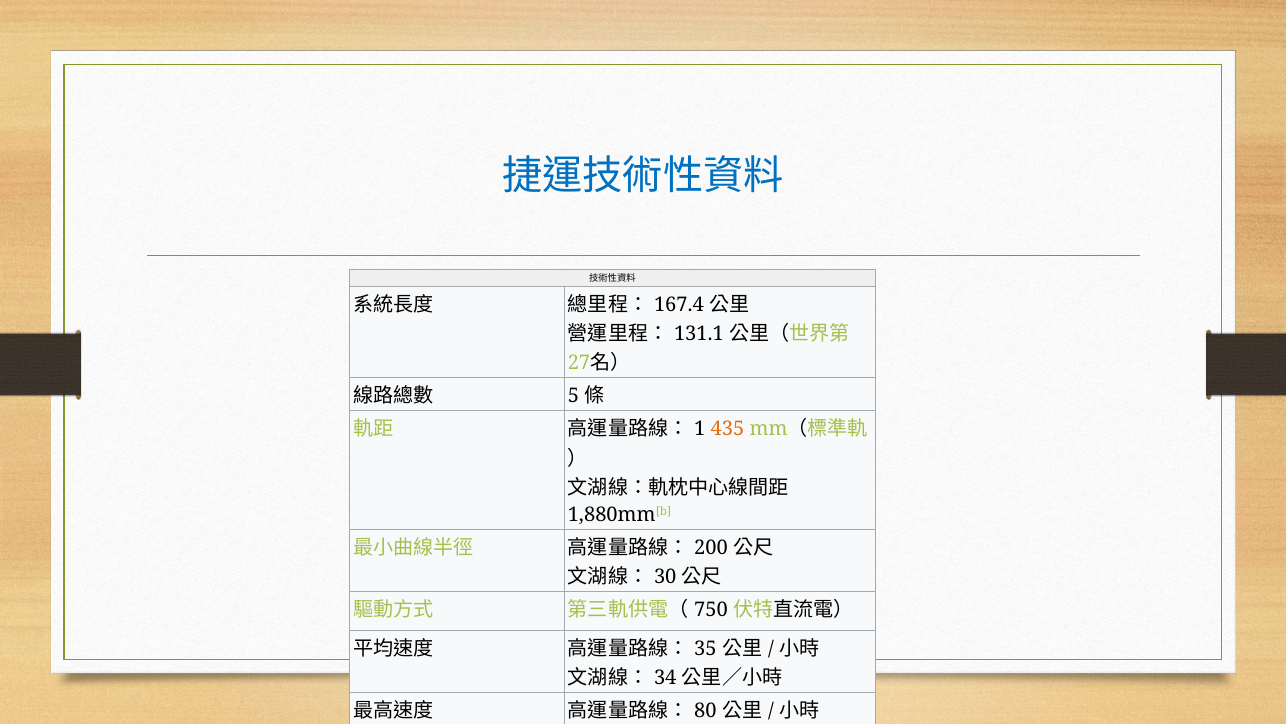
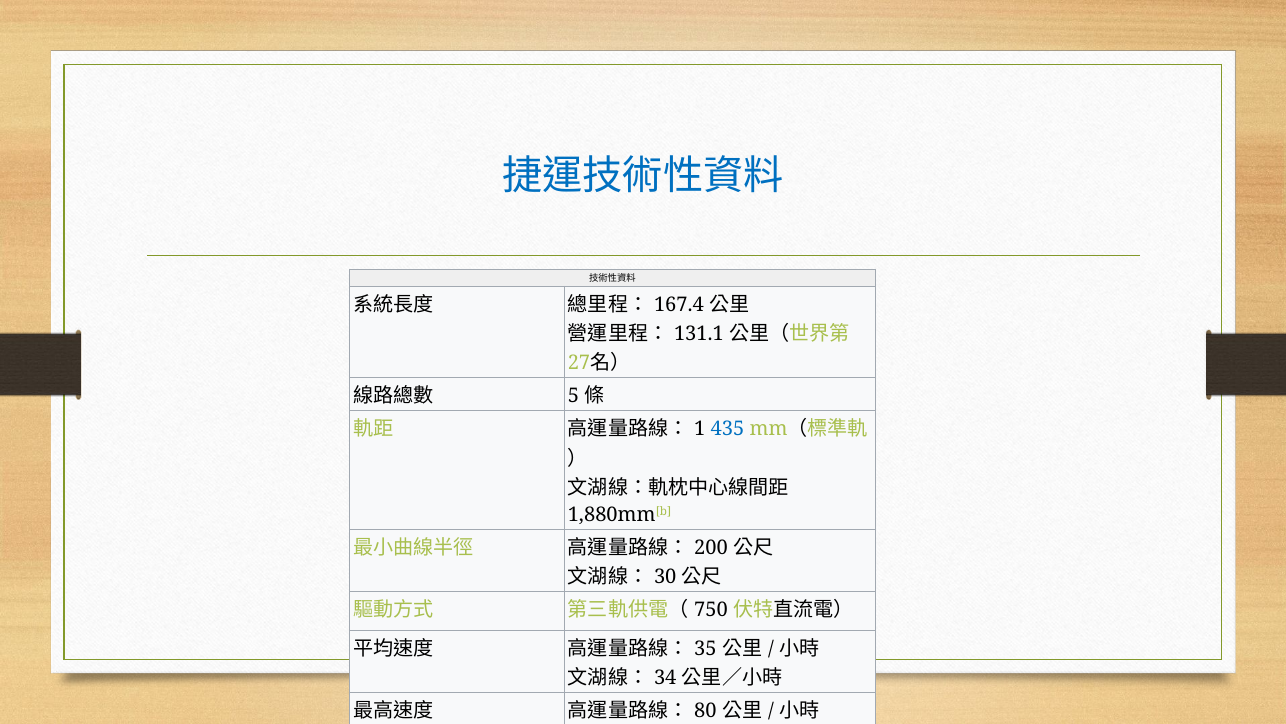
435 colour: orange -> blue
